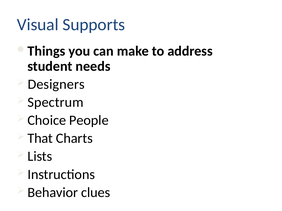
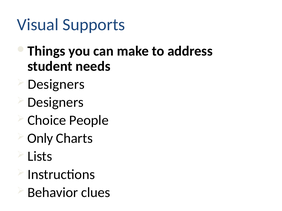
Spectrum at (56, 103): Spectrum -> Designers
That: That -> Only
